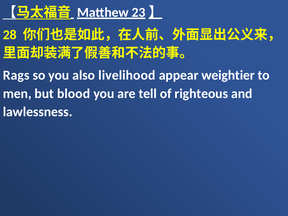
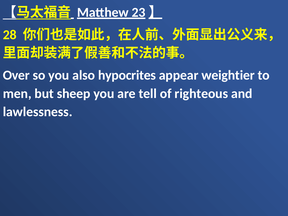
Rags: Rags -> Over
livelihood: livelihood -> hypocrites
blood: blood -> sheep
